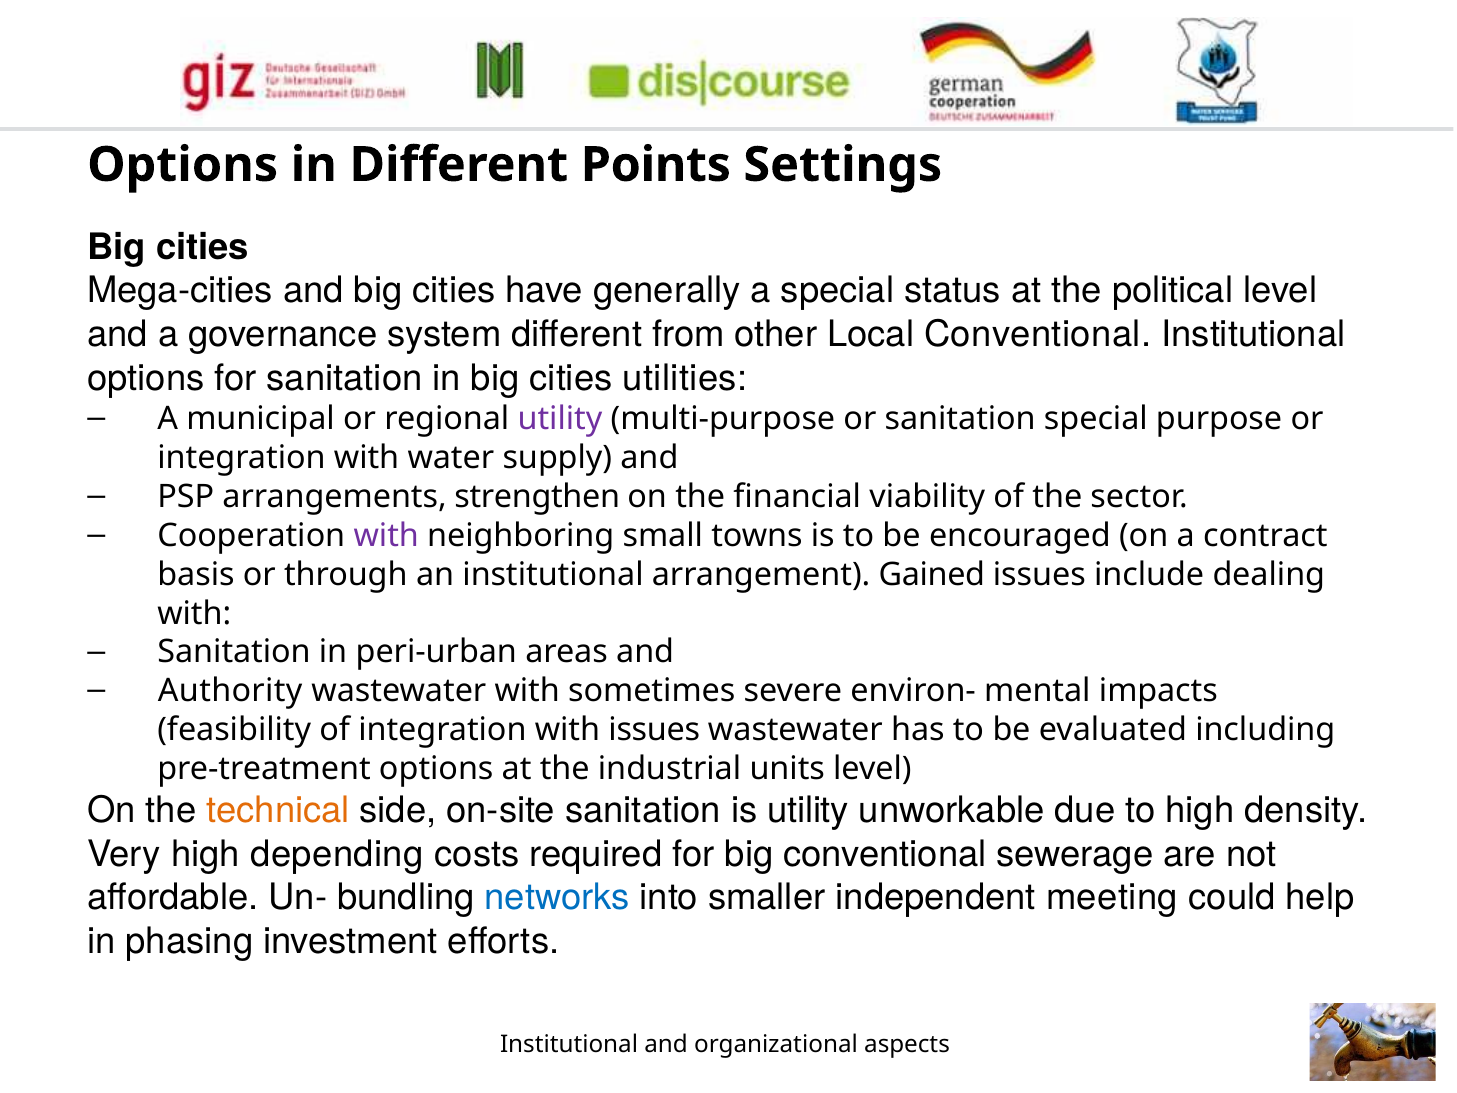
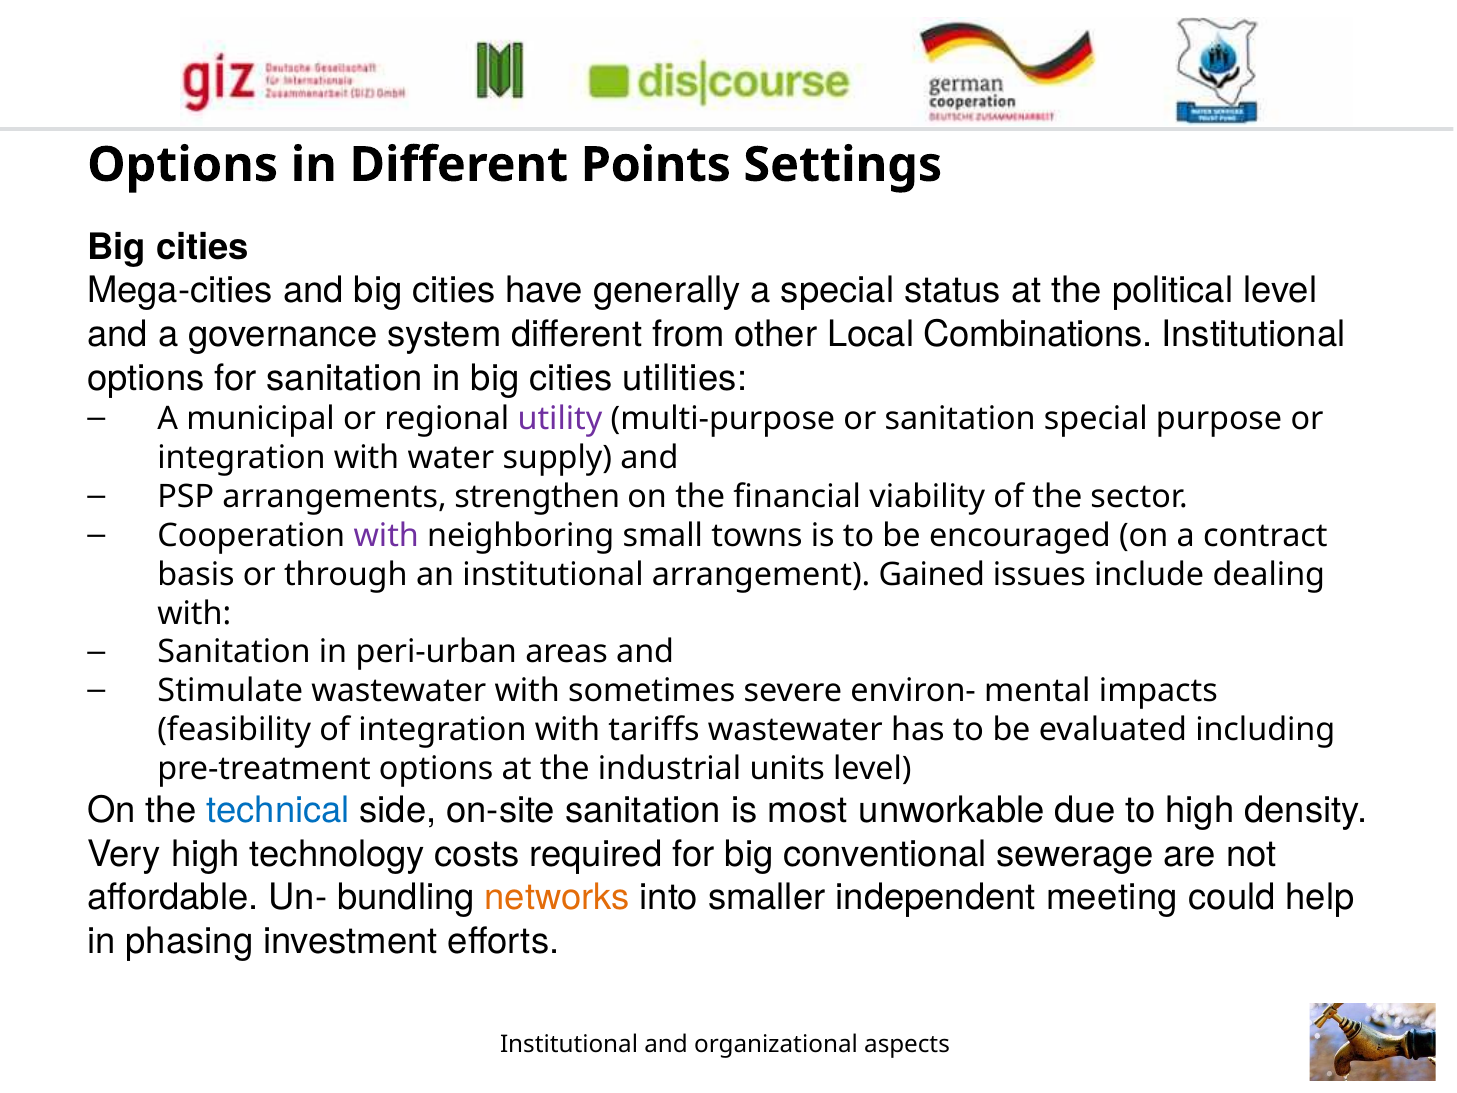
Local Conventional: Conventional -> Combinations
Authority: Authority -> Stimulate
with issues: issues -> tariffs
technical colour: orange -> blue
is utility: utility -> most
depending: depending -> technology
networks colour: blue -> orange
